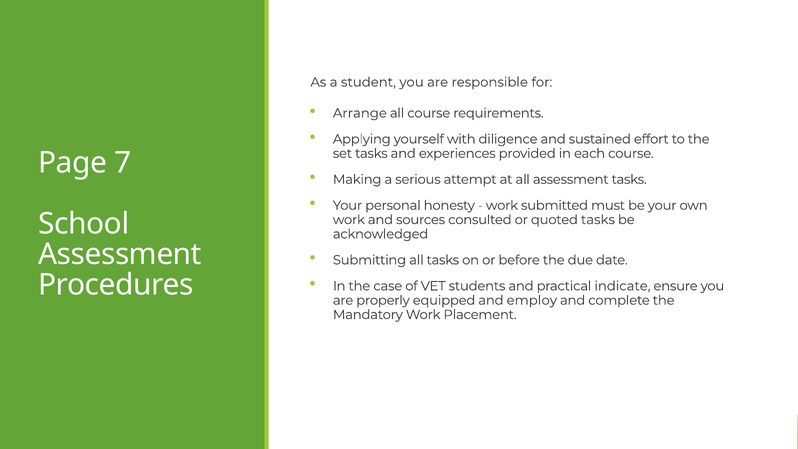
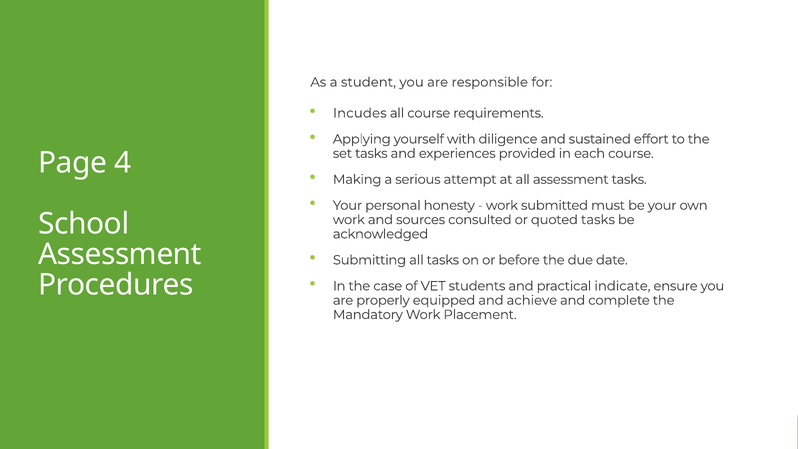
Arrange: Arrange -> Incudes
7: 7 -> 4
employ: employ -> achieve
